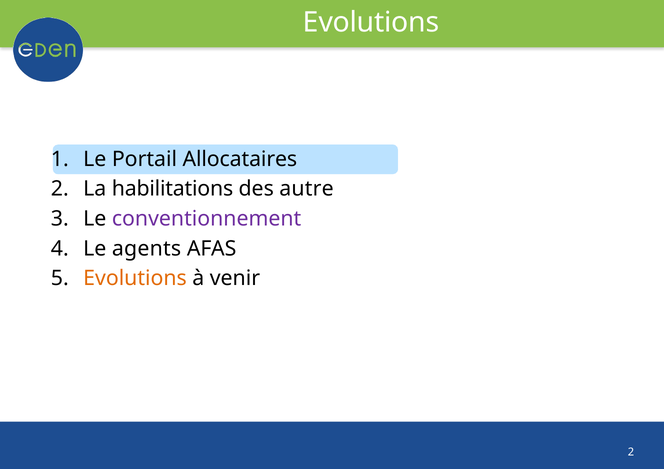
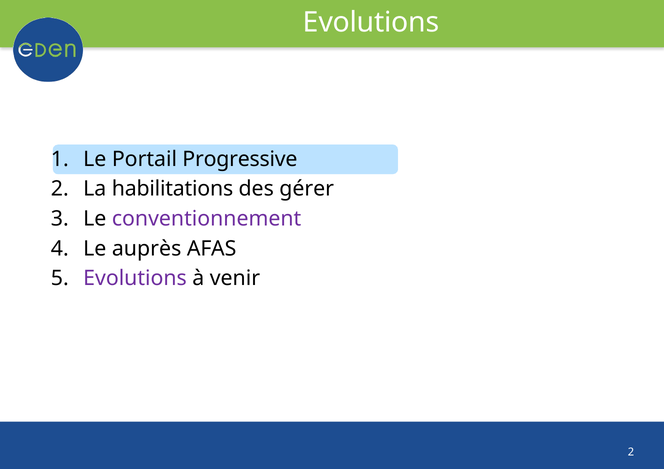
Allocataires: Allocataires -> Progressive
autre: autre -> gérer
agents: agents -> auprès
Evolutions at (135, 278) colour: orange -> purple
